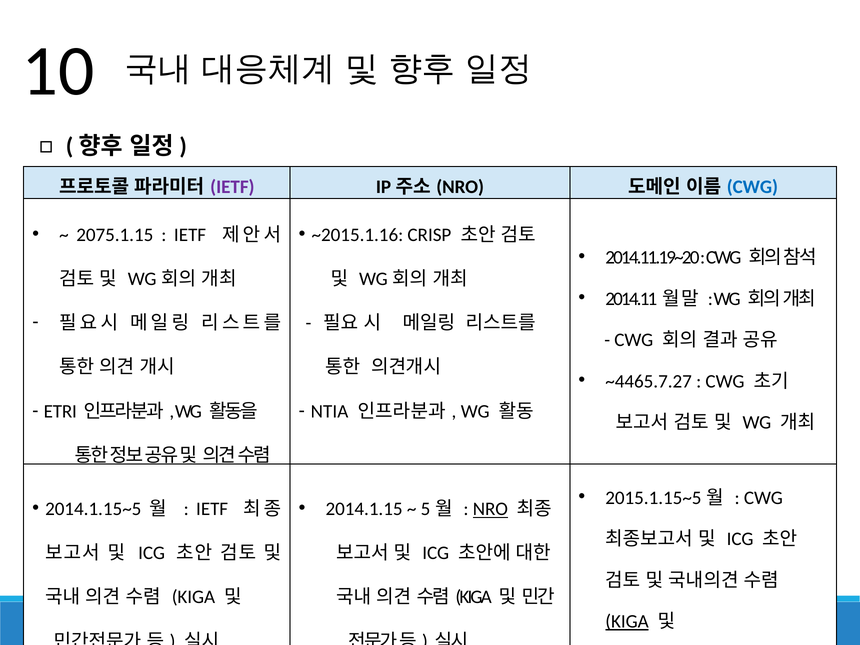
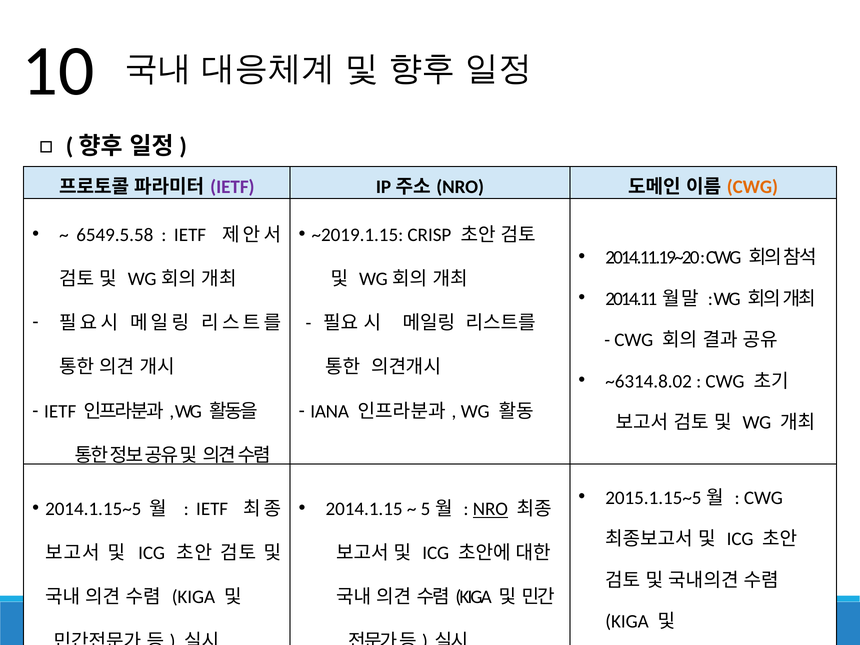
CWG at (752, 187) colour: blue -> orange
2075.1.15: 2075.1.15 -> 6549.5.58
~2015.1.16: ~2015.1.16 -> ~2019.1.15
~4465.7.27: ~4465.7.27 -> ~6314.8.02
ETRI at (60, 411): ETRI -> IETF
NTIA: NTIA -> IANA
KIGA at (627, 622) underline: present -> none
